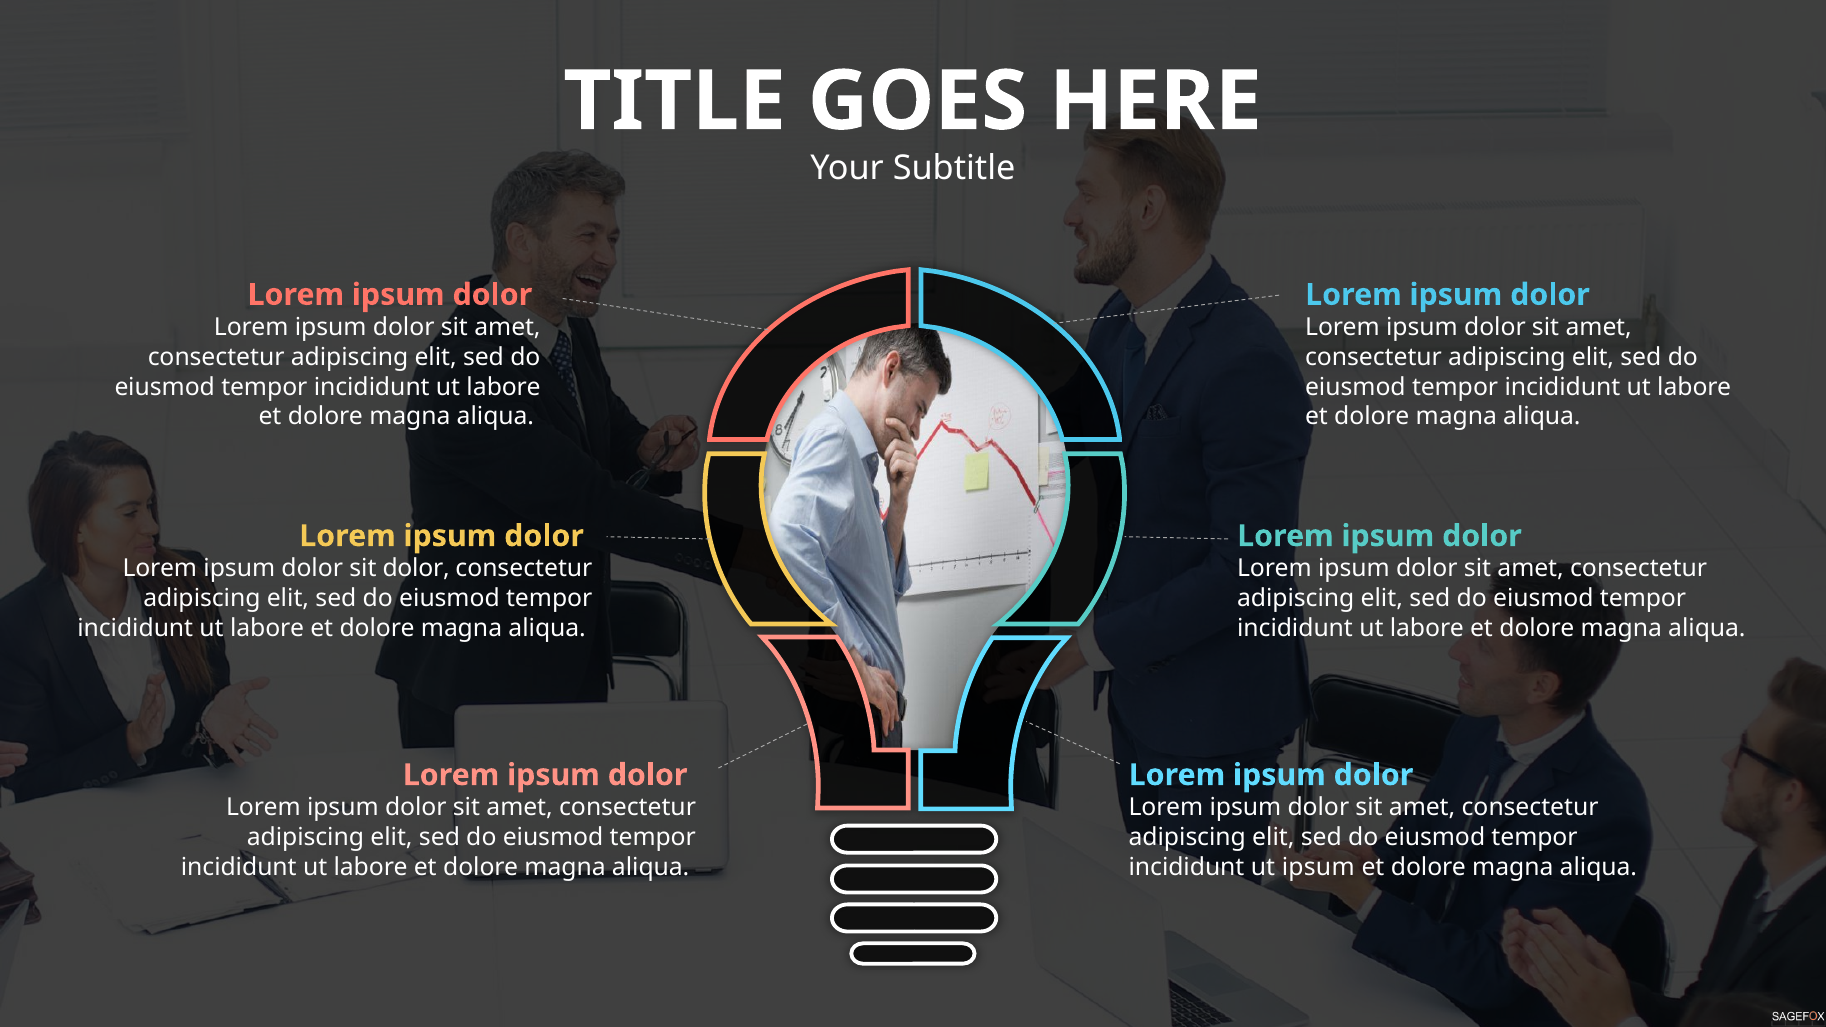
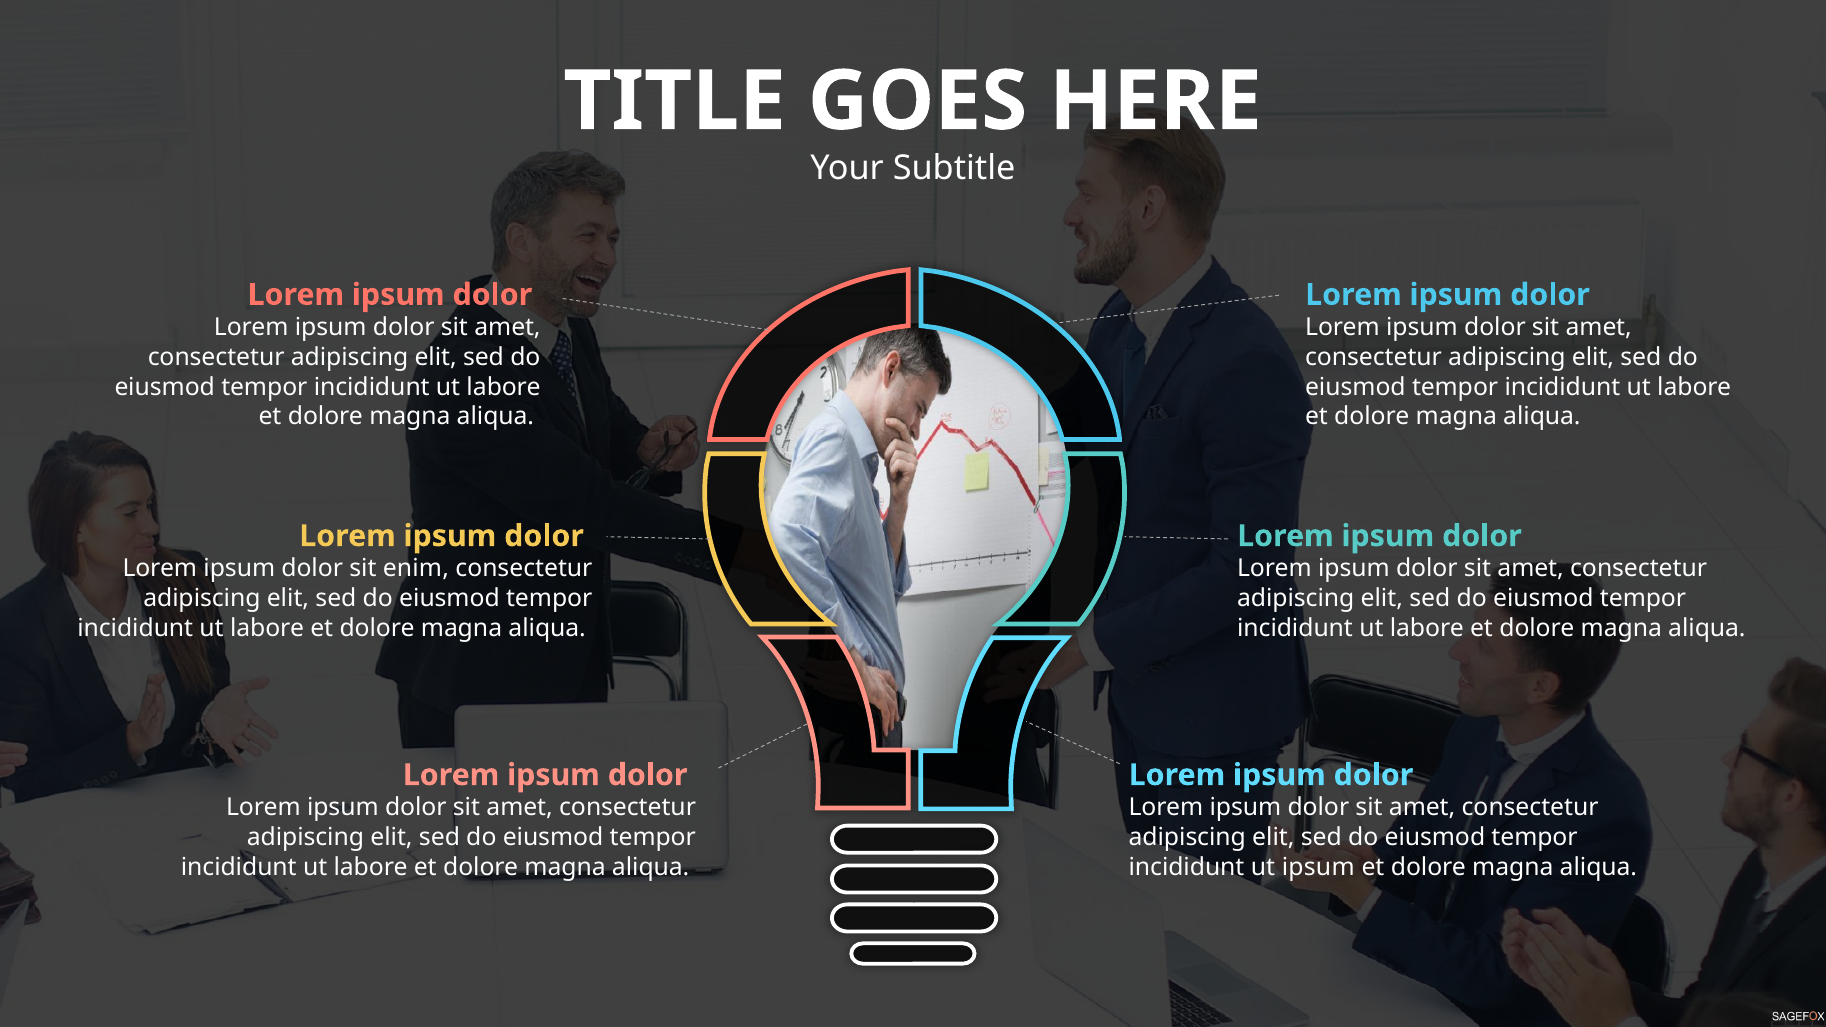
sit dolor: dolor -> enim
